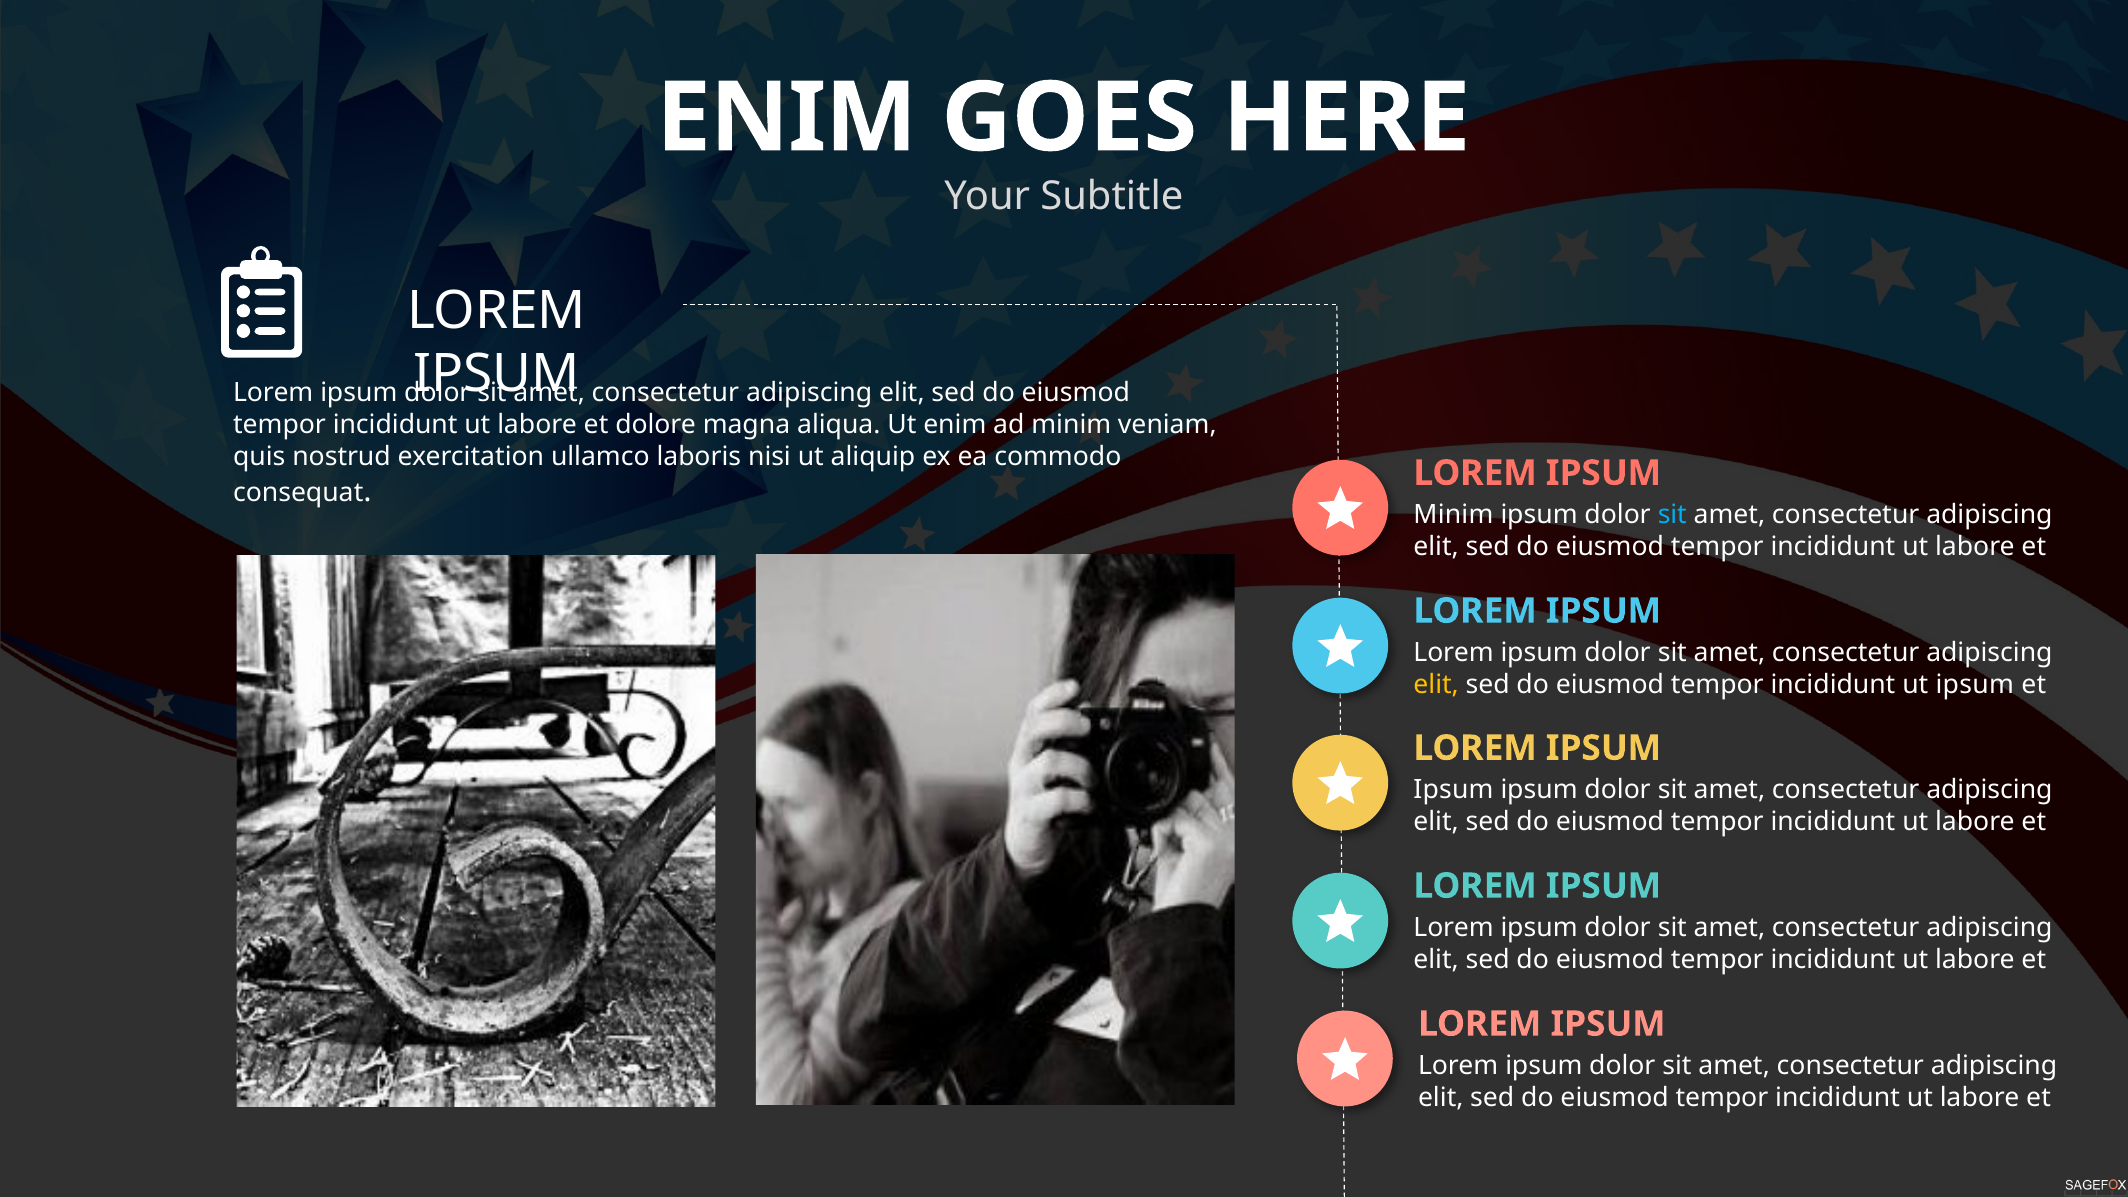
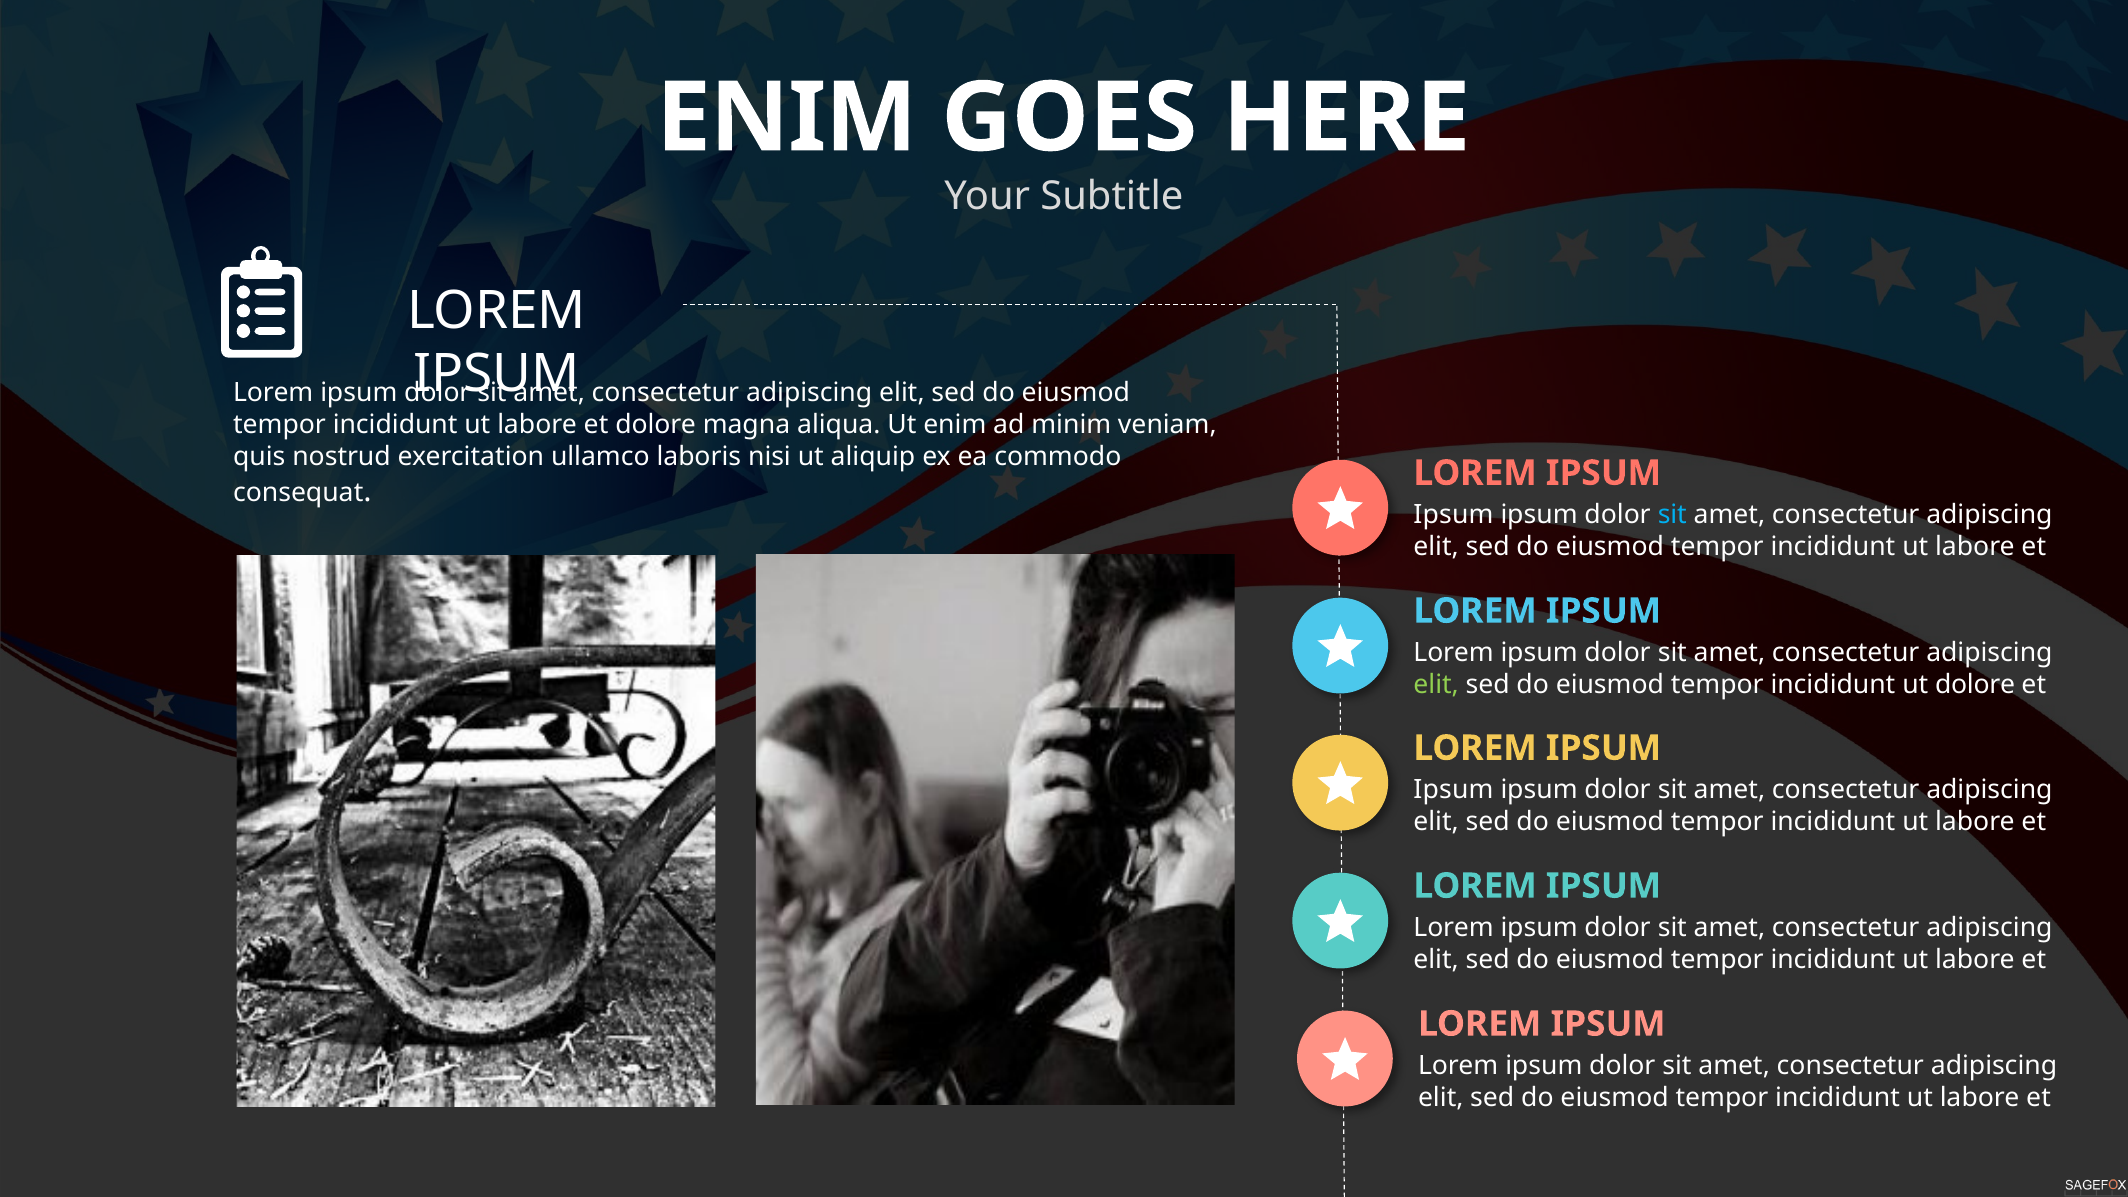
Minim at (1453, 515): Minim -> Ipsum
elit at (1436, 685) colour: yellow -> light green
ut ipsum: ipsum -> dolore
